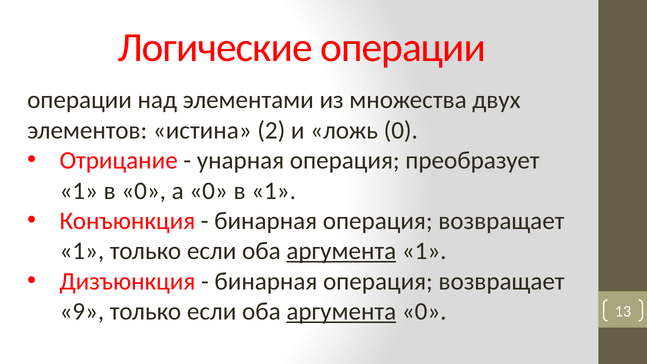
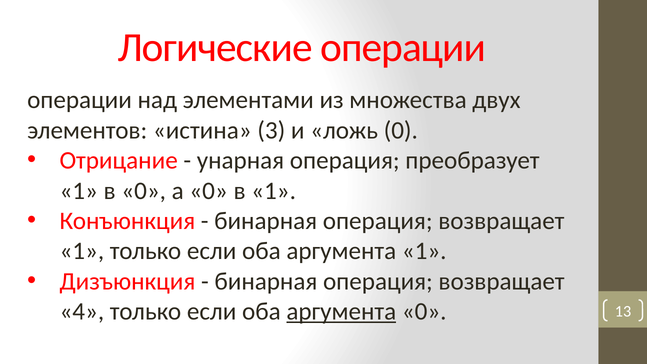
2: 2 -> 3
аргумента at (341, 251) underline: present -> none
9: 9 -> 4
